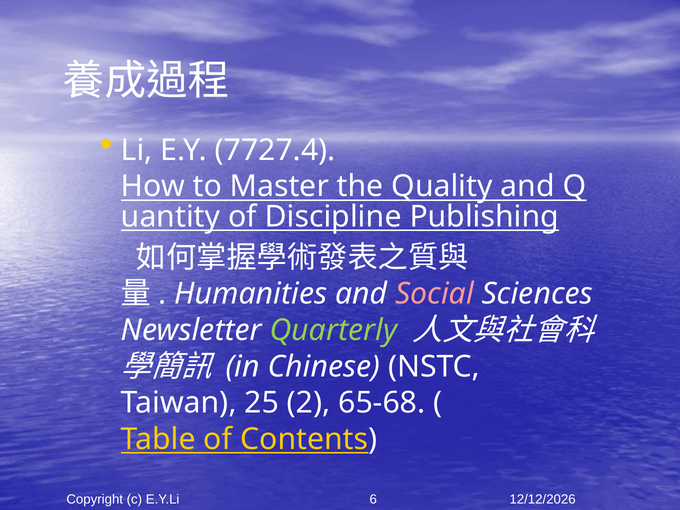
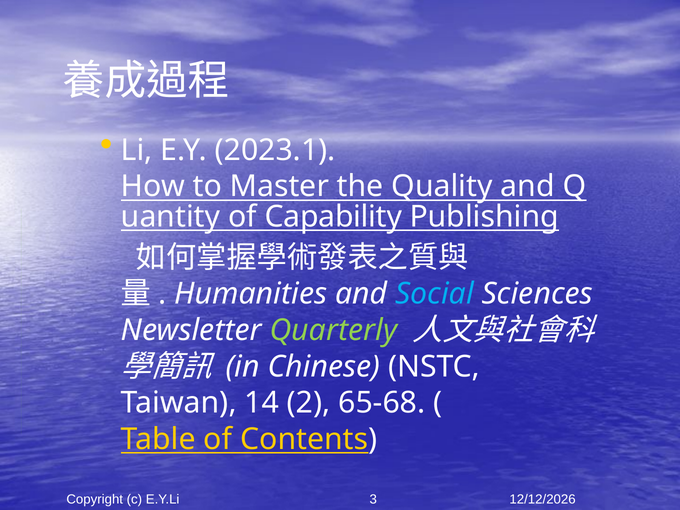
7727.4: 7727.4 -> 2023.1
Discipline: Discipline -> Capability
Social colour: pink -> light blue
25: 25 -> 14
6: 6 -> 3
